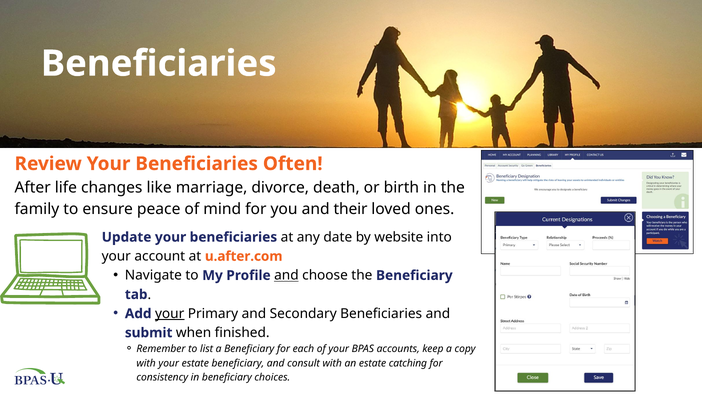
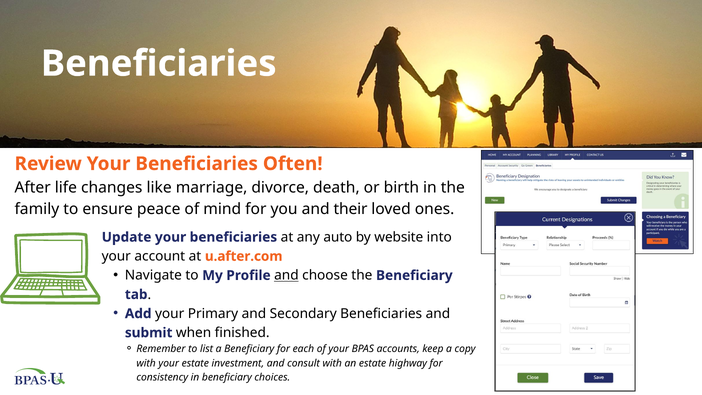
date: date -> auto
your at (170, 314) underline: present -> none
estate beneficiary: beneficiary -> investment
catching: catching -> highway
